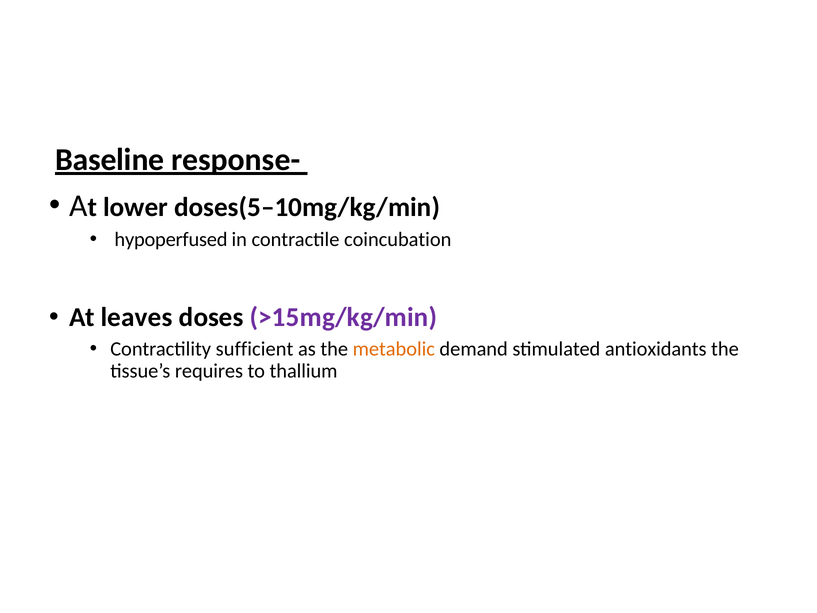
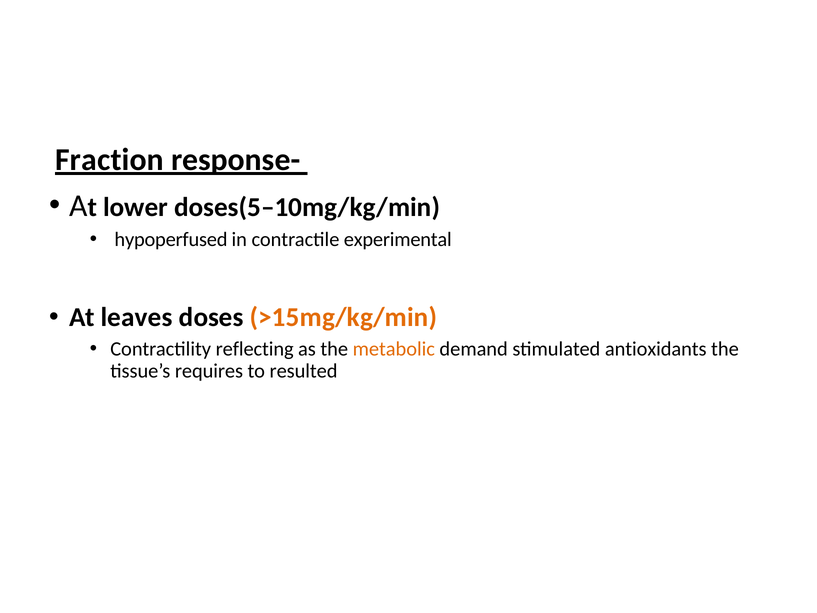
Baseline: Baseline -> Fraction
coincubation: coincubation -> experimental
>15mg/kg/min colour: purple -> orange
sufficient: sufficient -> reflecting
thallium: thallium -> resulted
